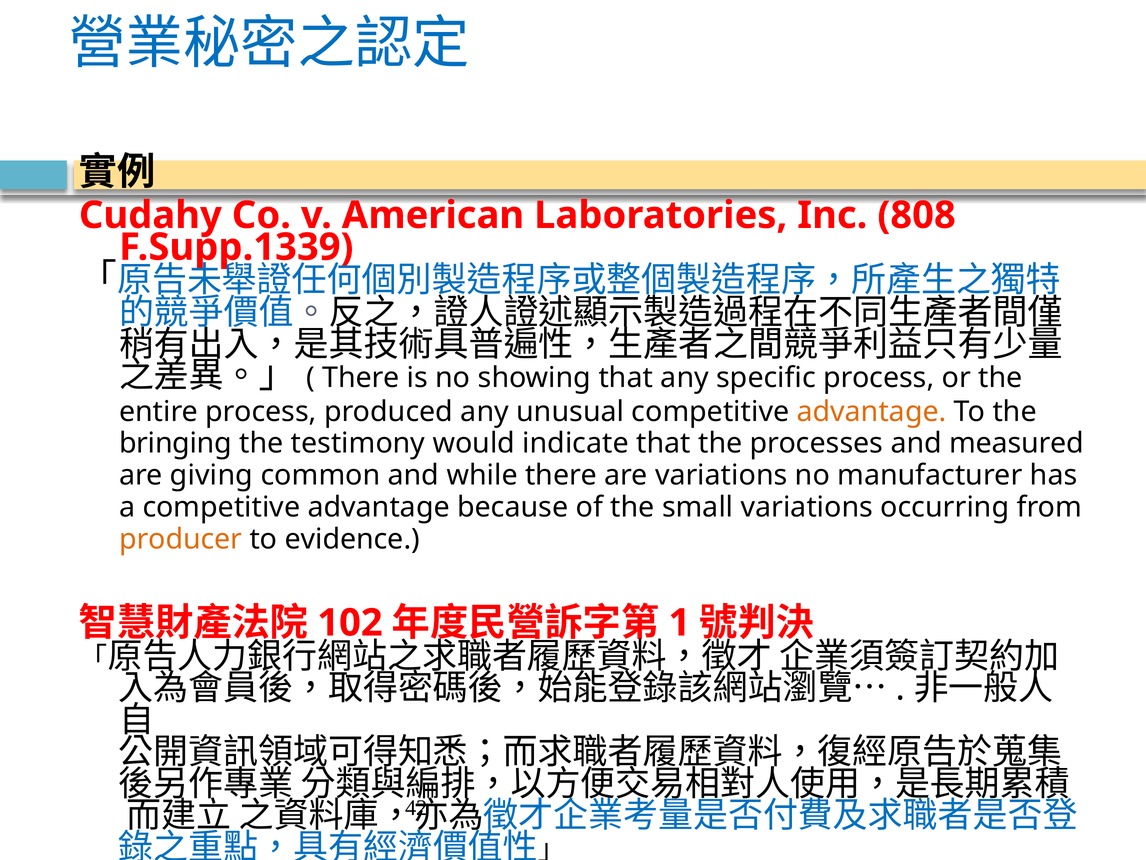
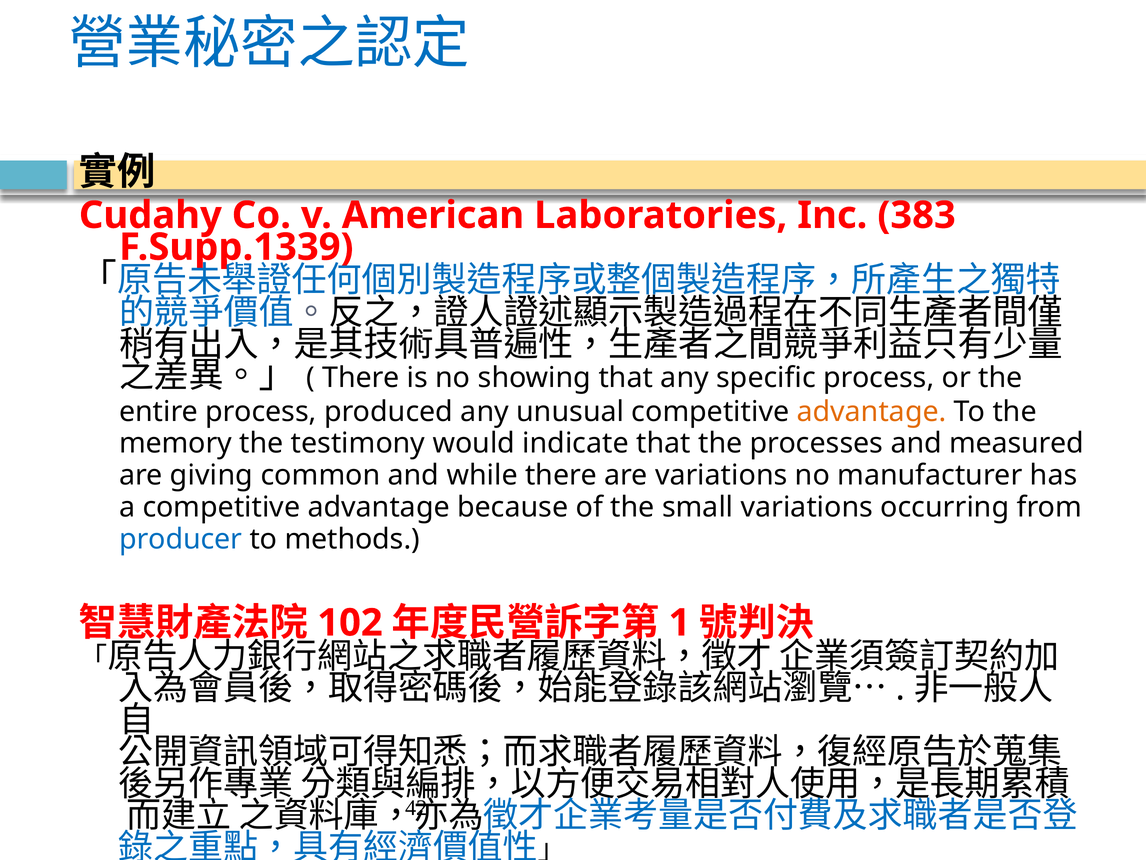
808: 808 -> 383
bringing: bringing -> memory
producer colour: orange -> blue
evidence: evidence -> methods
